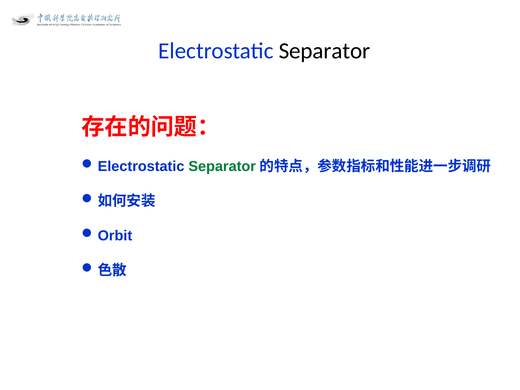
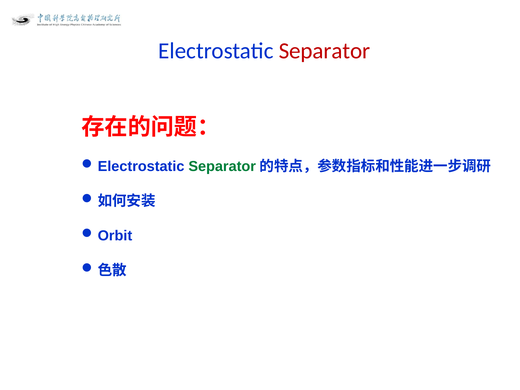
Separator at (325, 51) colour: black -> red
